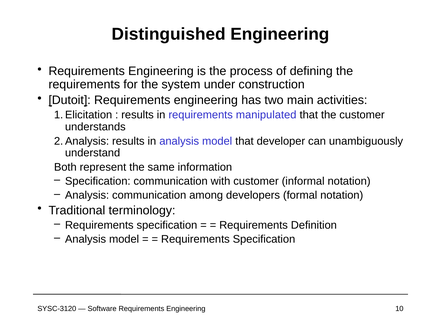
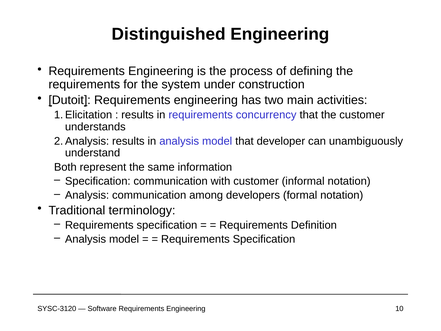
manipulated: manipulated -> concurrency
